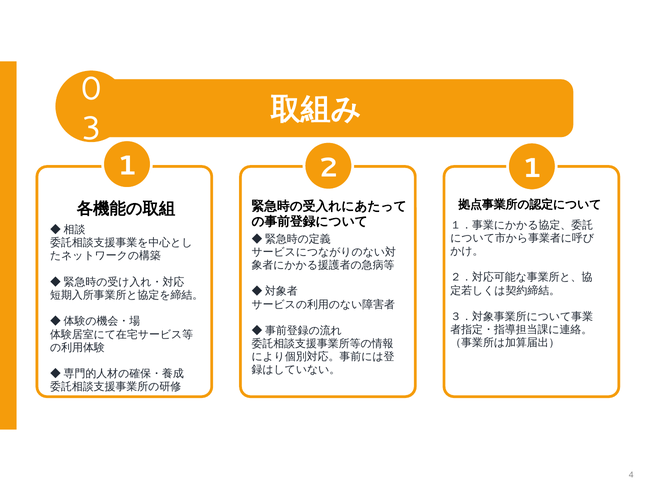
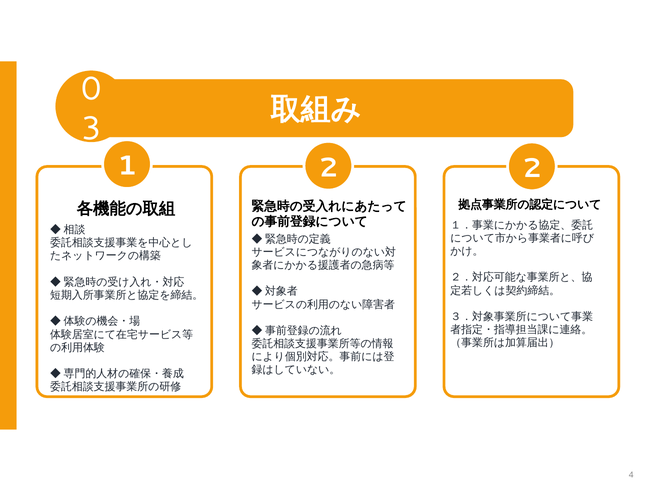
2 1: 1 -> 2
